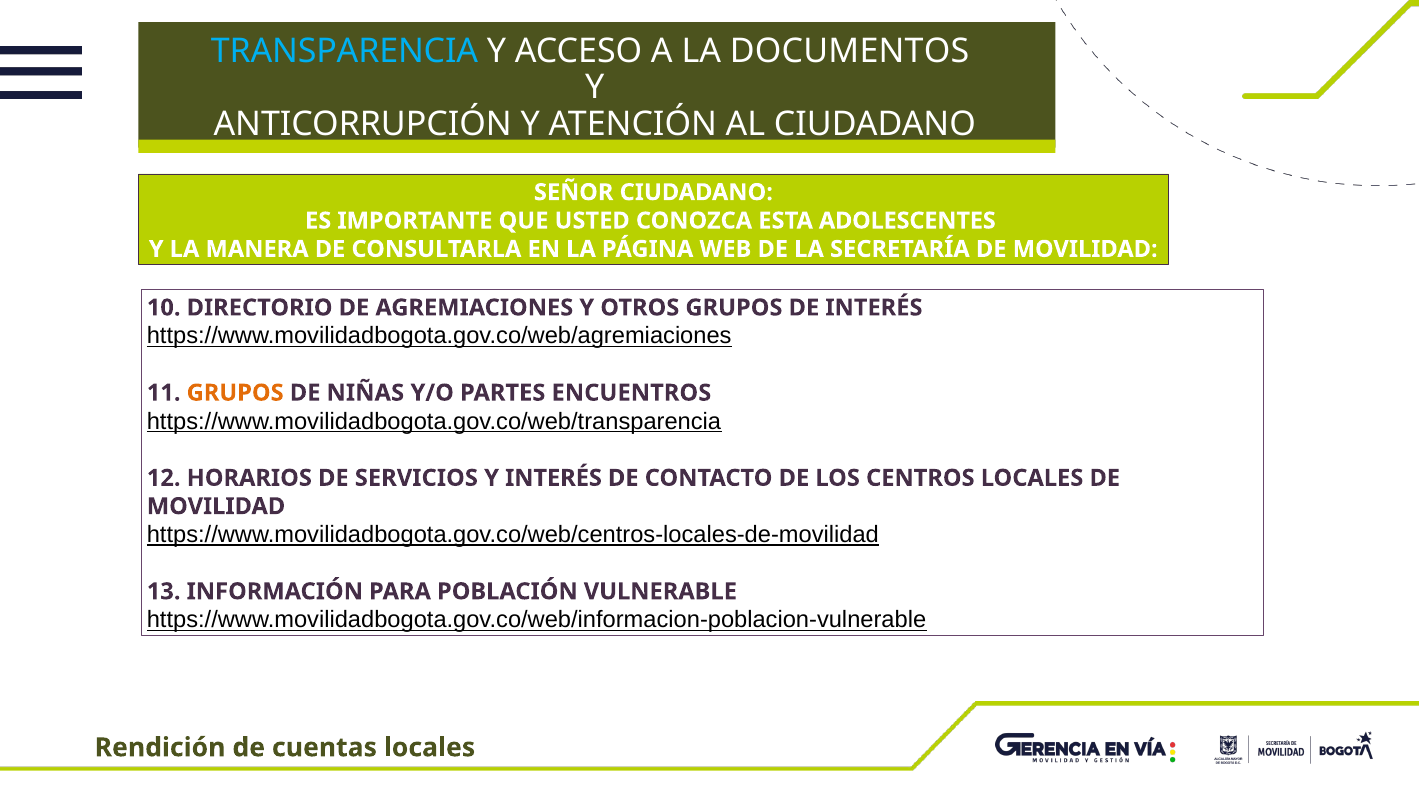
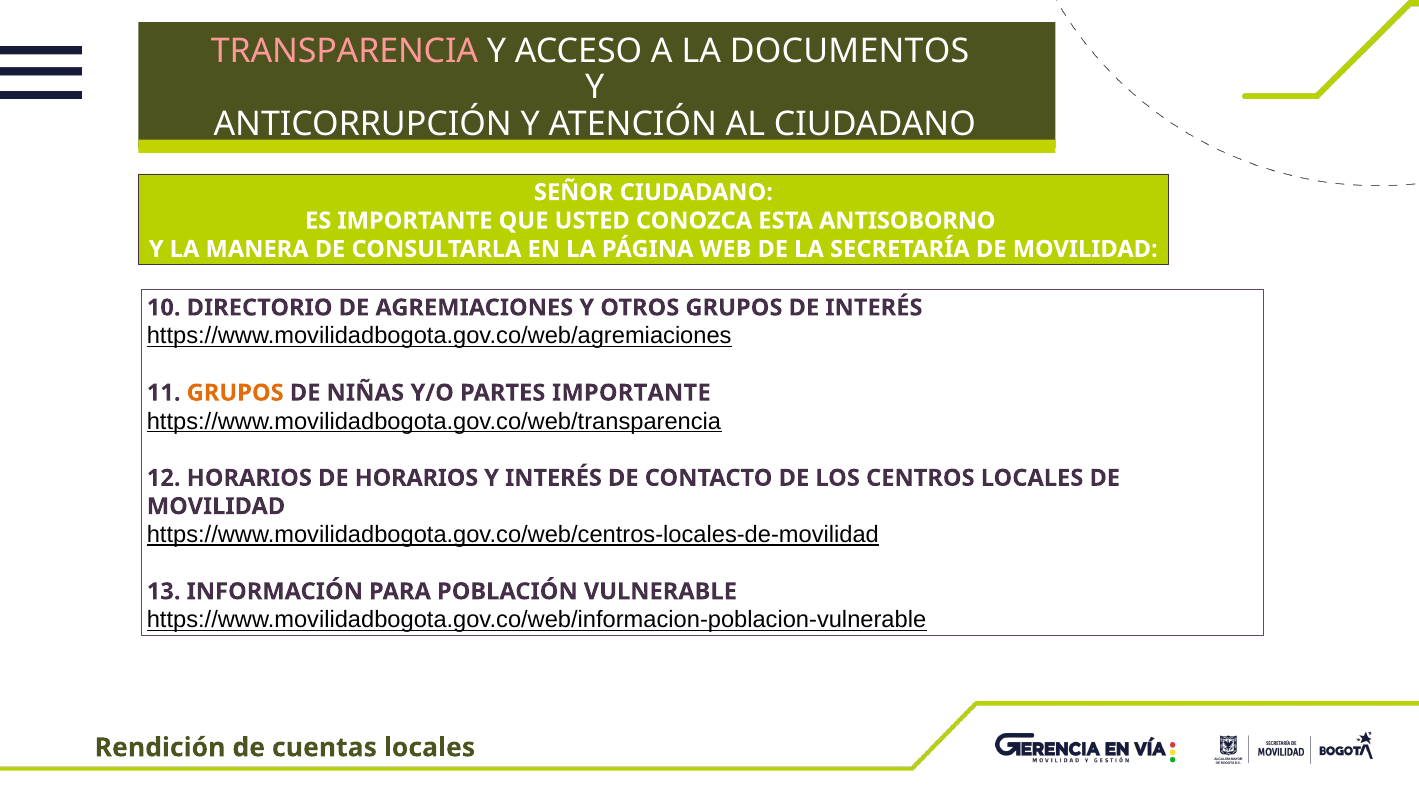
TRANSPARENCIA colour: light blue -> pink
ADOLESCENTES: ADOLESCENTES -> ANTISOBORNO
PARTES ENCUENTROS: ENCUENTROS -> IMPORTANTE
DE SERVICIOS: SERVICIOS -> HORARIOS
